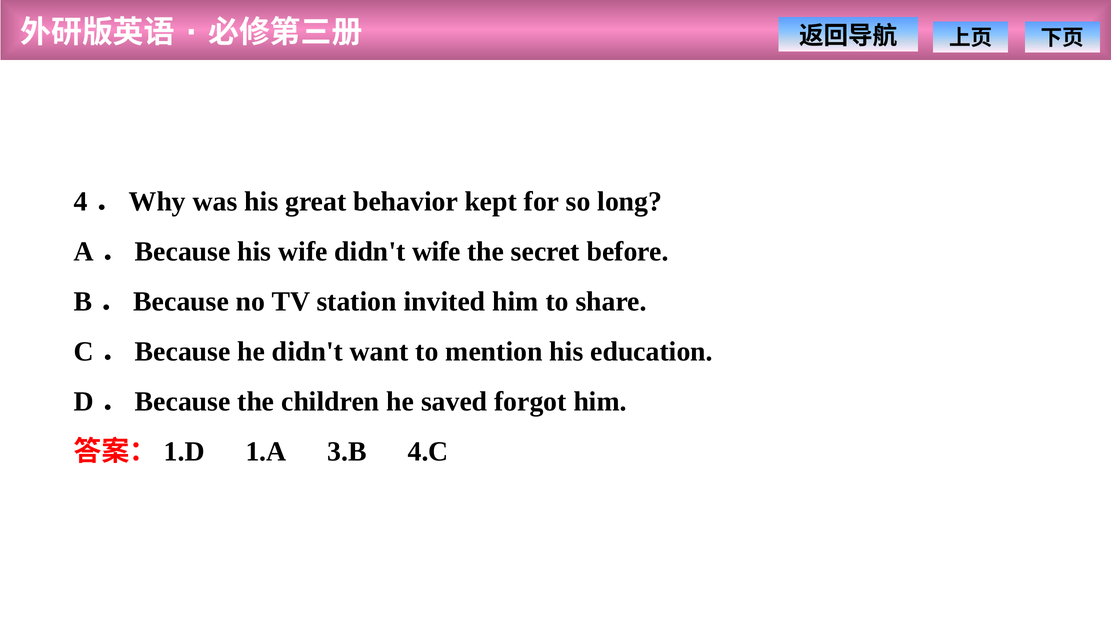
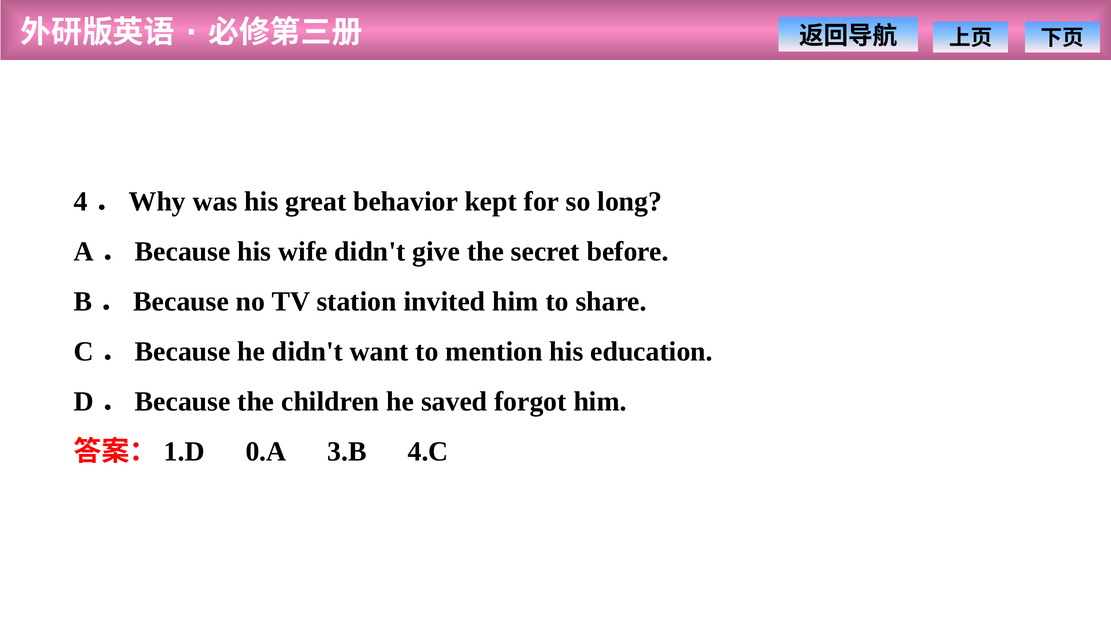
didn't wife: wife -> give
1.A: 1.A -> 0.A
